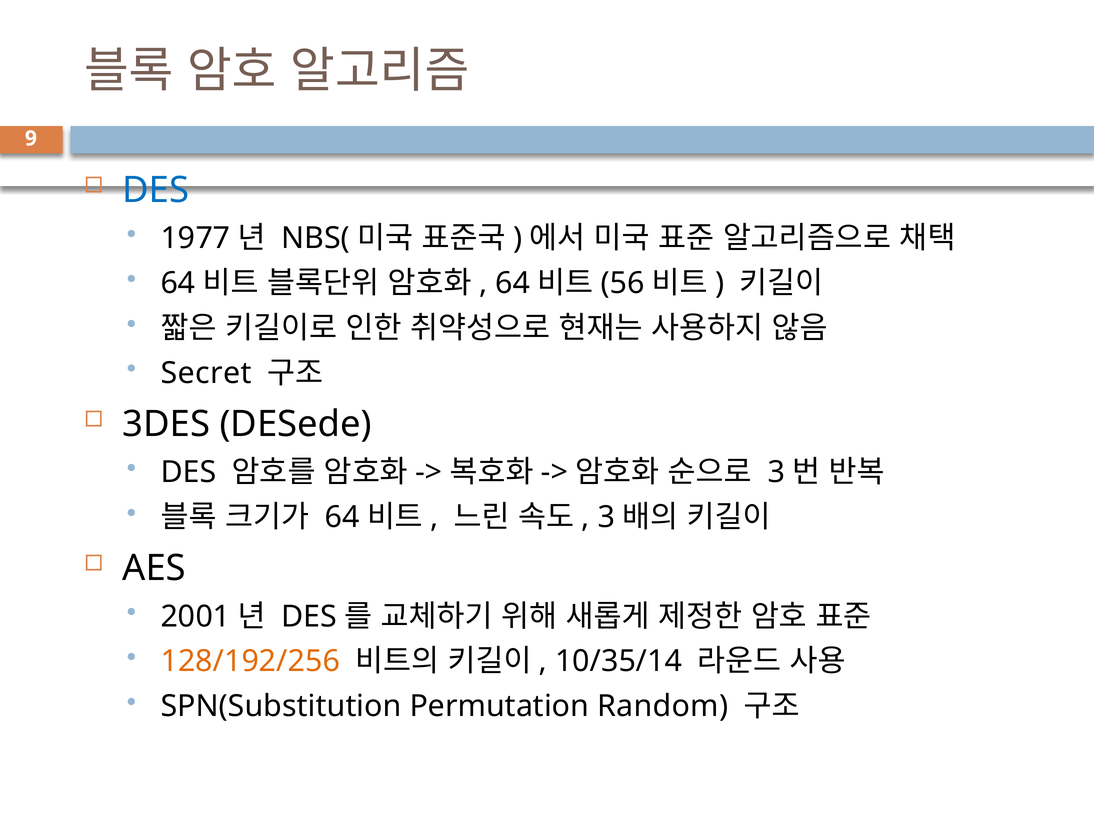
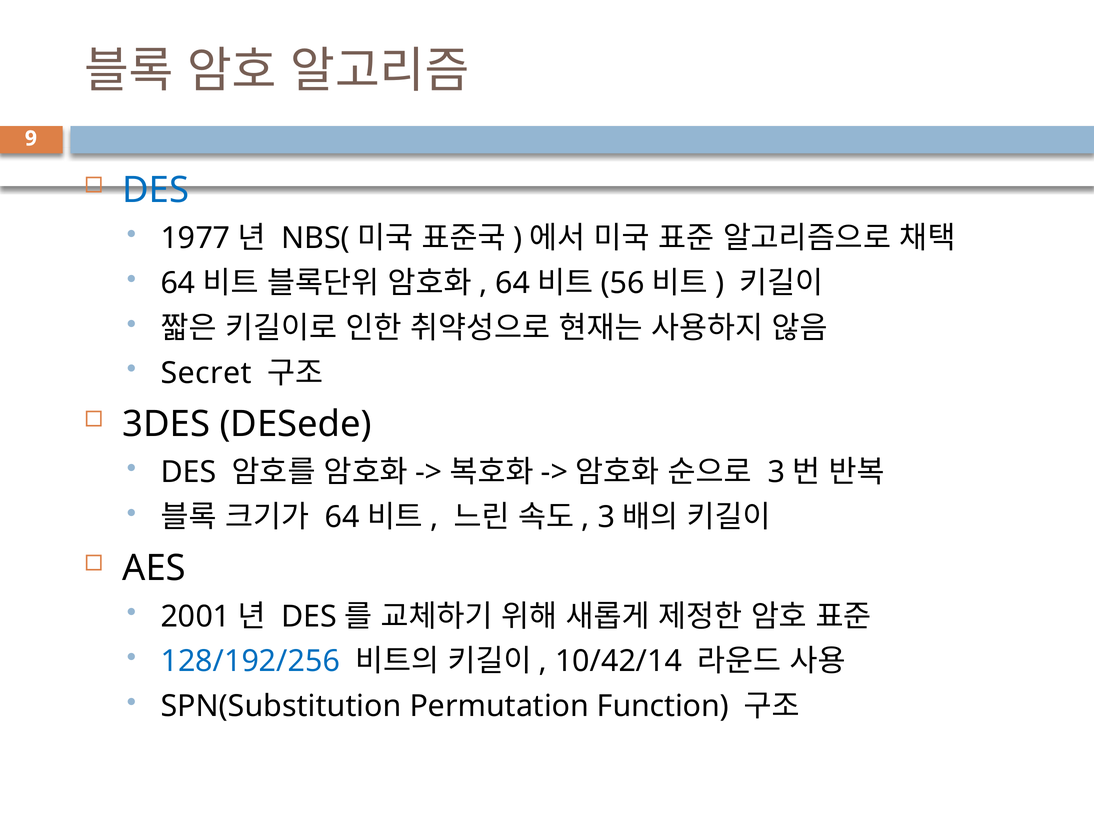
128/192/256 colour: orange -> blue
10/35/14: 10/35/14 -> 10/42/14
Random: Random -> Function
